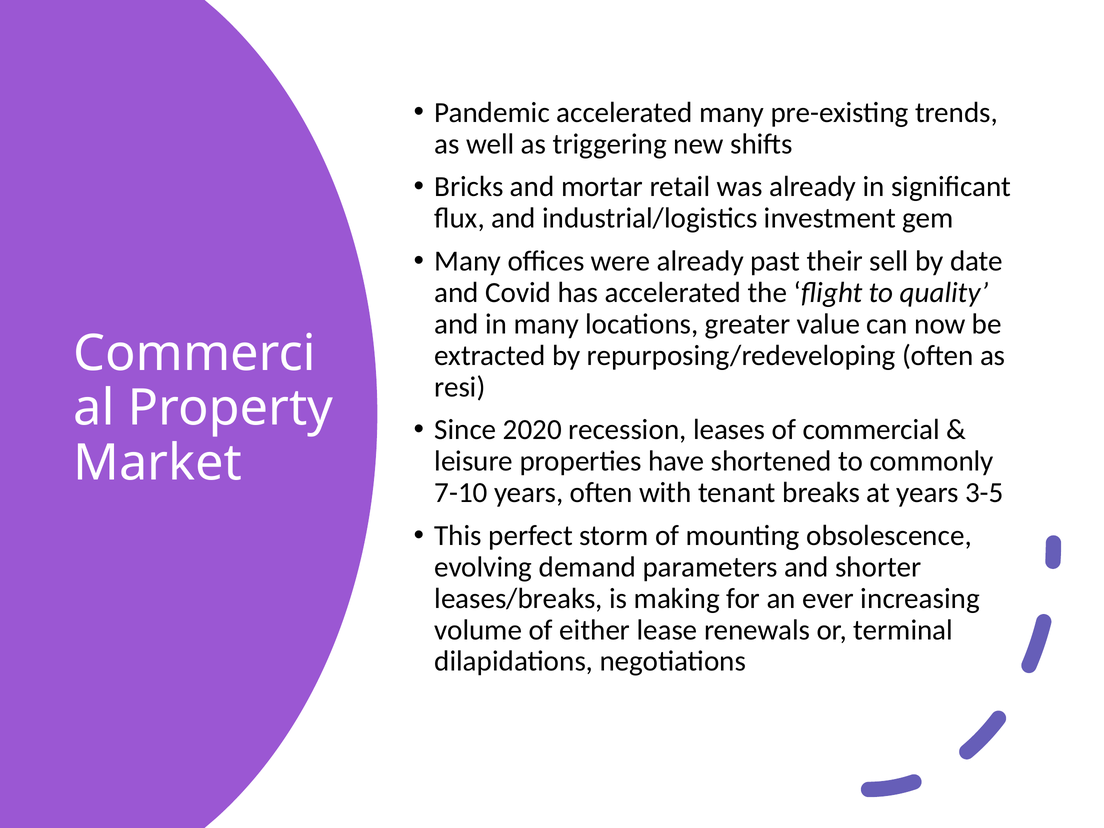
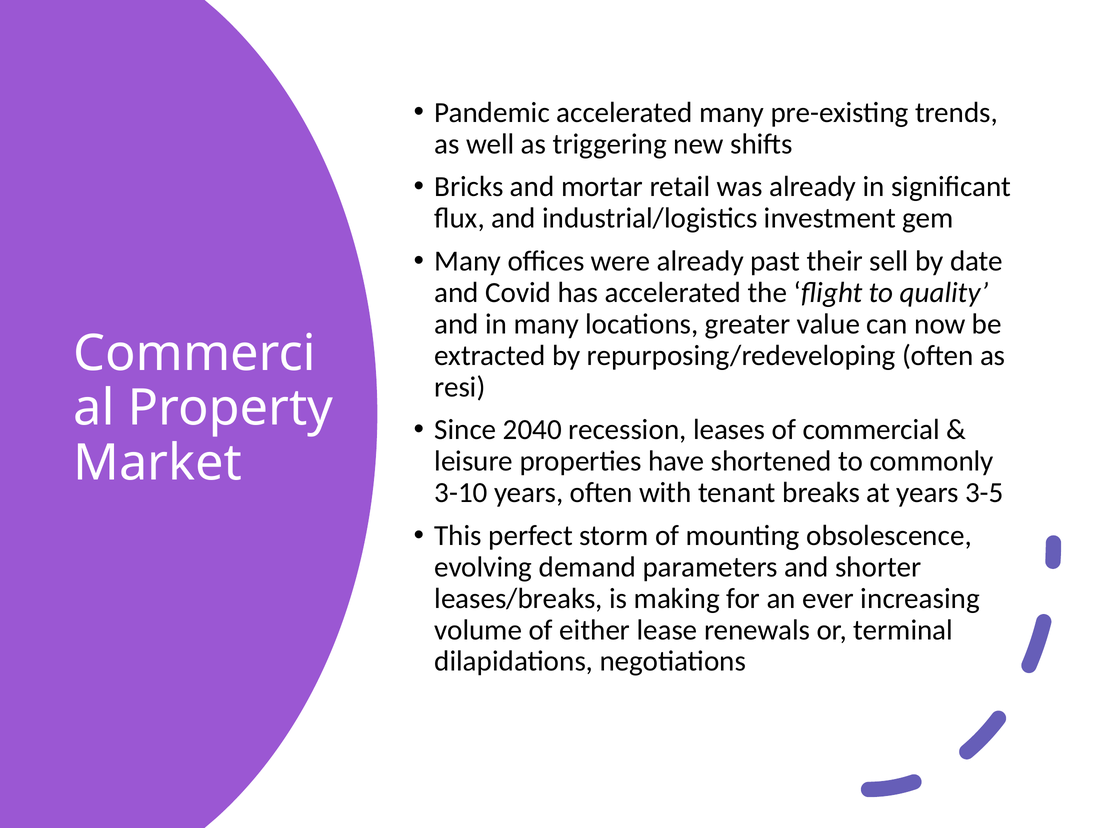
2020: 2020 -> 2040
7-10: 7-10 -> 3-10
